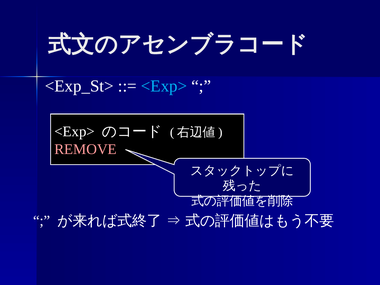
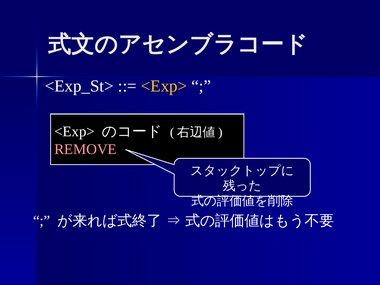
<Exp> at (164, 86) colour: light blue -> yellow
